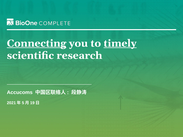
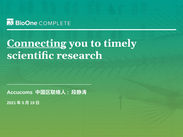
timely underline: present -> none
